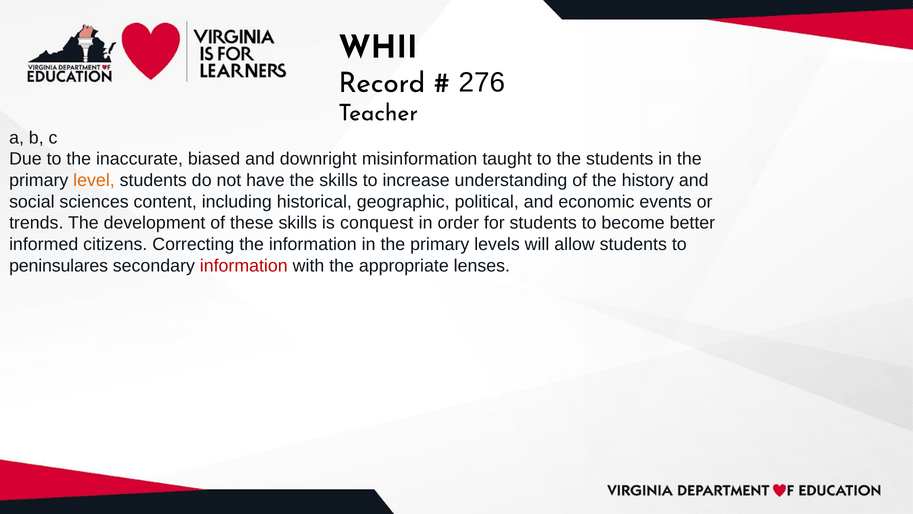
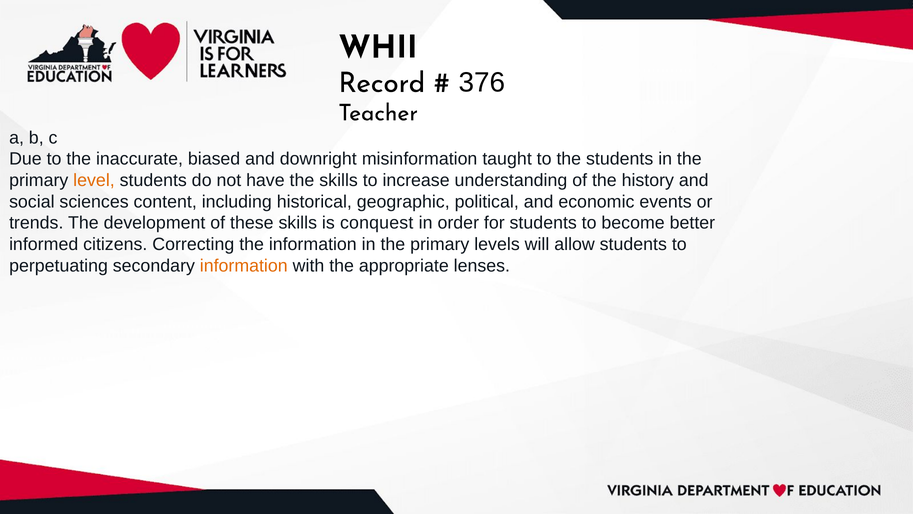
276: 276 -> 376
peninsulares: peninsulares -> perpetuating
information at (244, 265) colour: red -> orange
